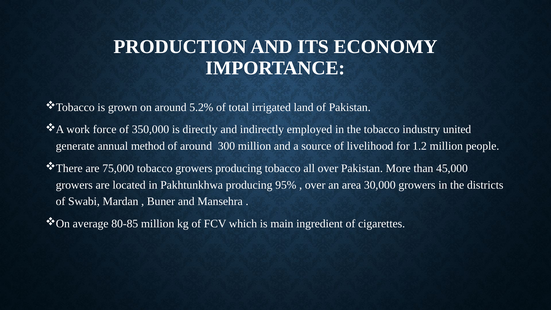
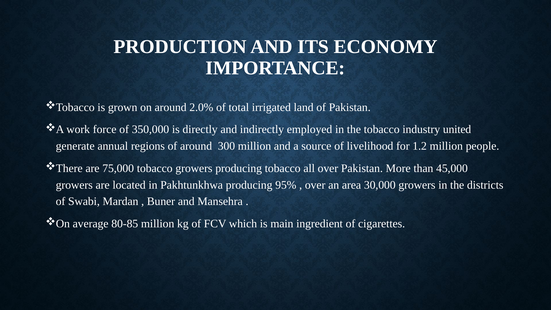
5.2%: 5.2% -> 2.0%
method: method -> regions
